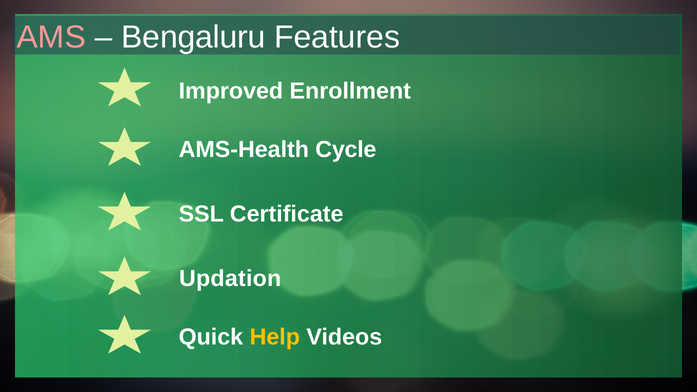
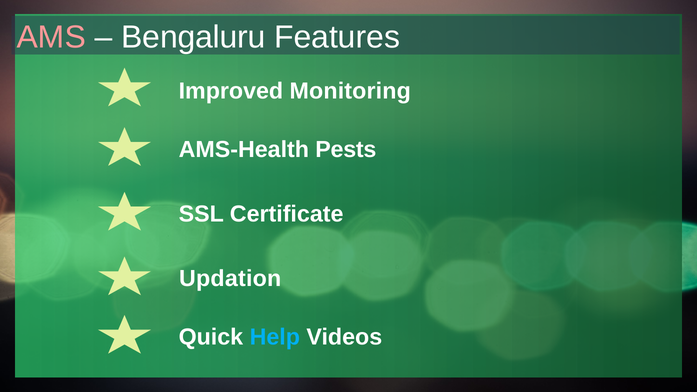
Enrollment: Enrollment -> Monitoring
Cycle: Cycle -> Pests
Help colour: yellow -> light blue
